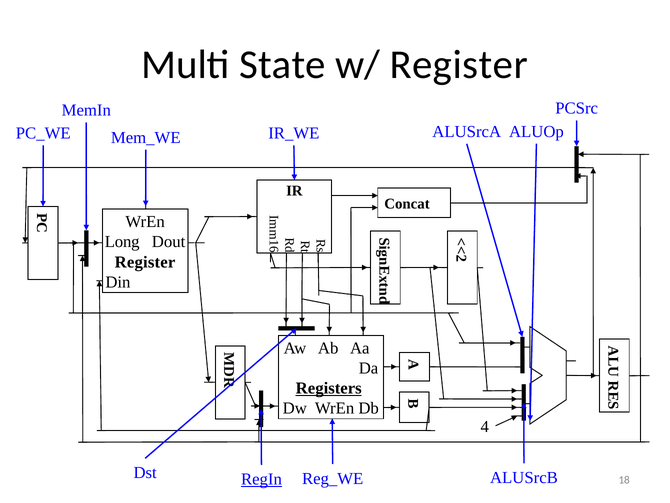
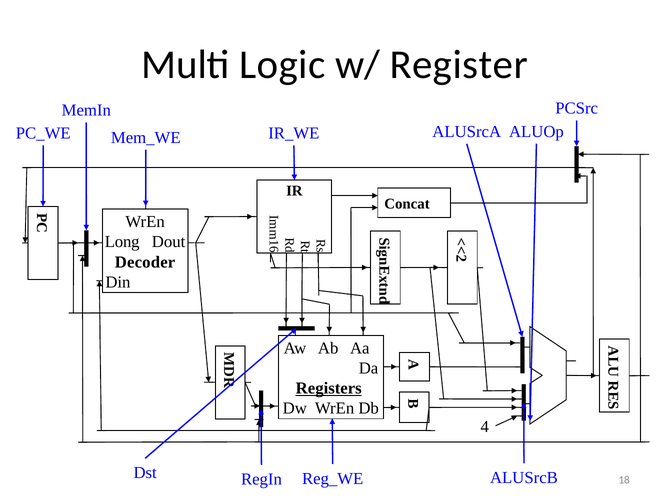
State: State -> Logic
Register at (145, 262): Register -> Decoder
RegIn underline: present -> none
